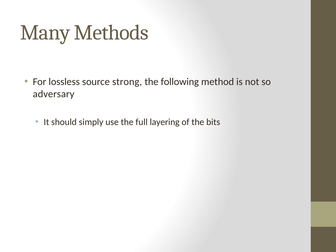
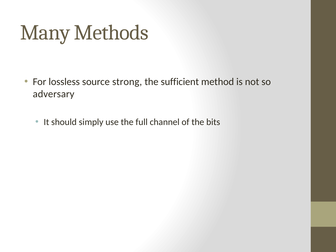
following: following -> sufficient
layering: layering -> channel
